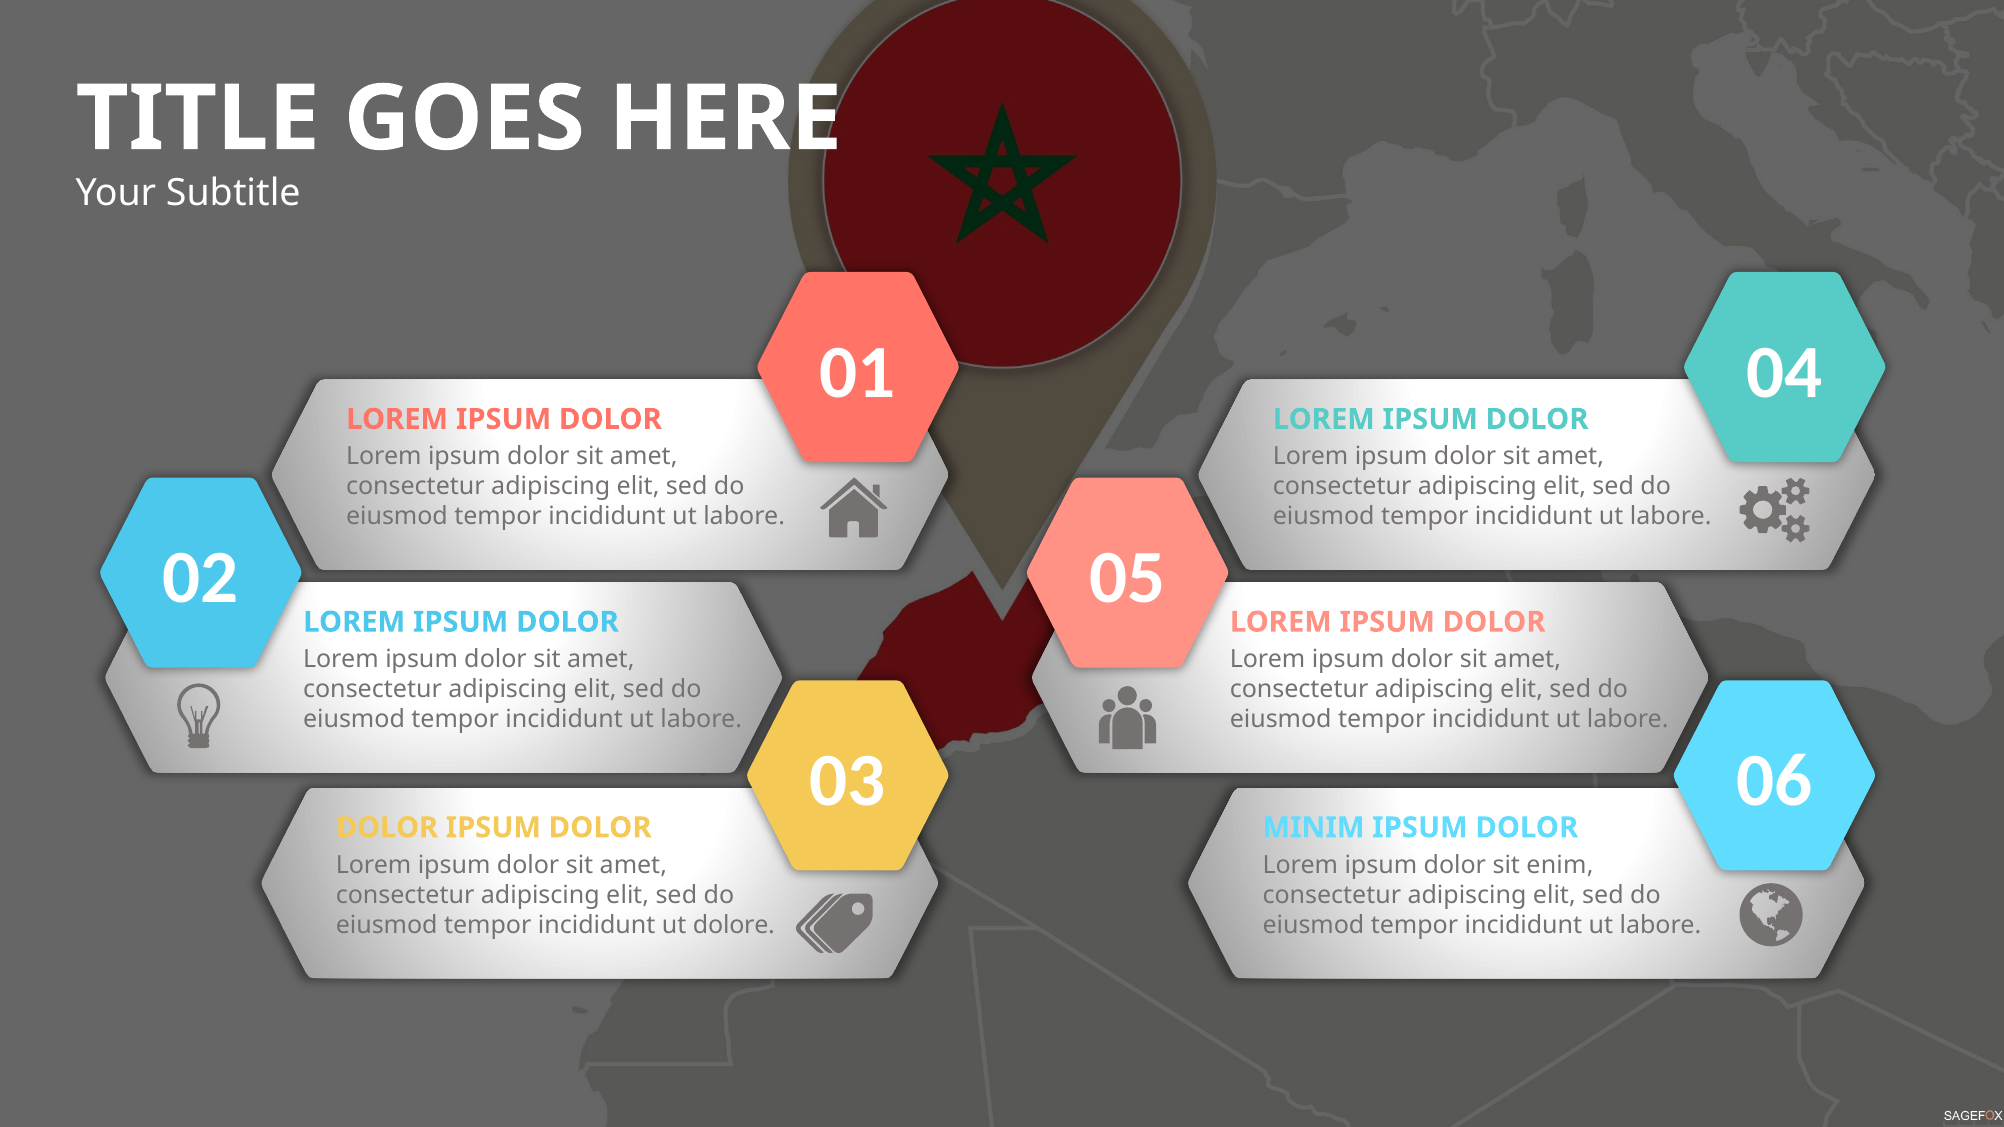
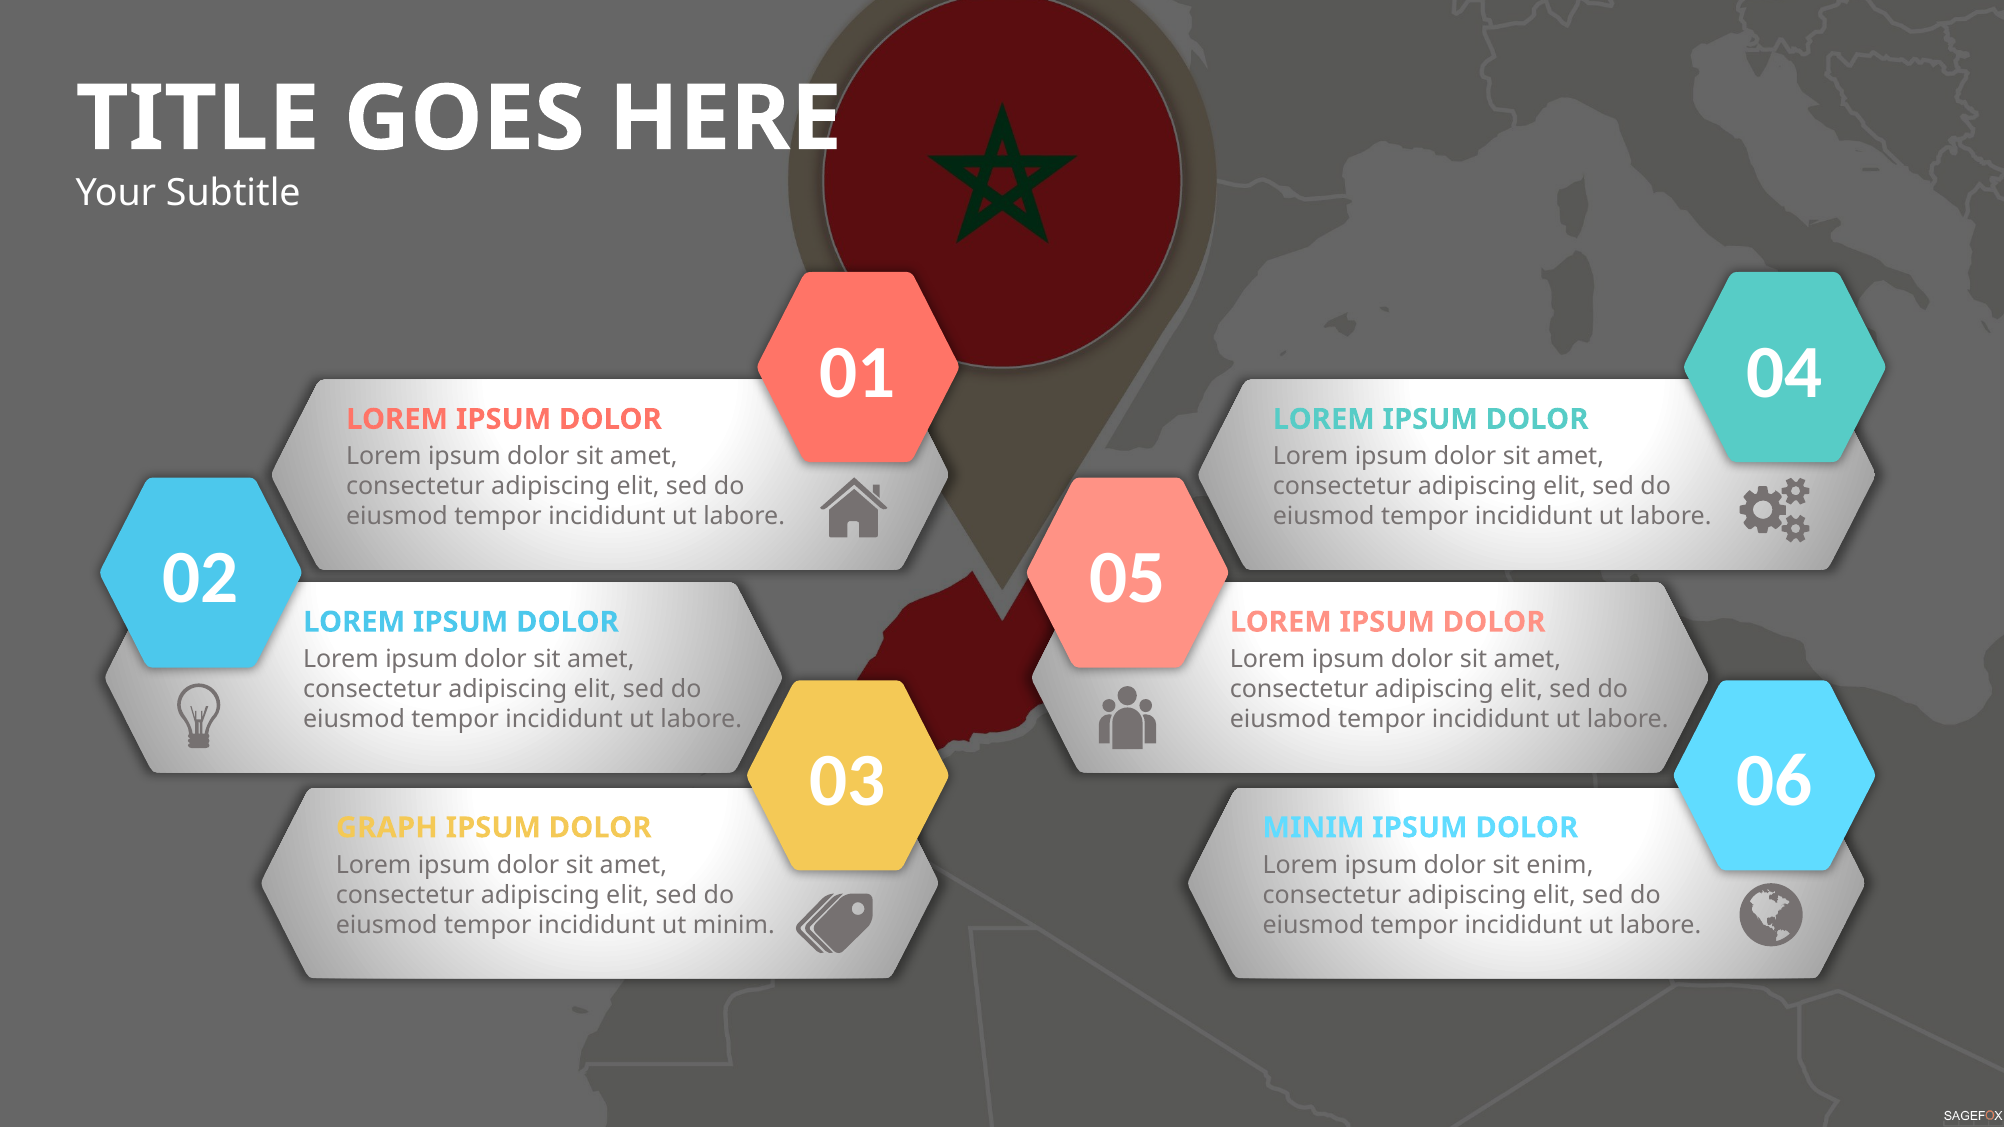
DOLOR at (387, 828): DOLOR -> GRAPH
ut dolore: dolore -> minim
